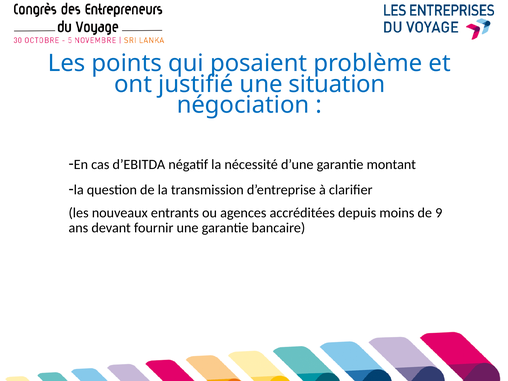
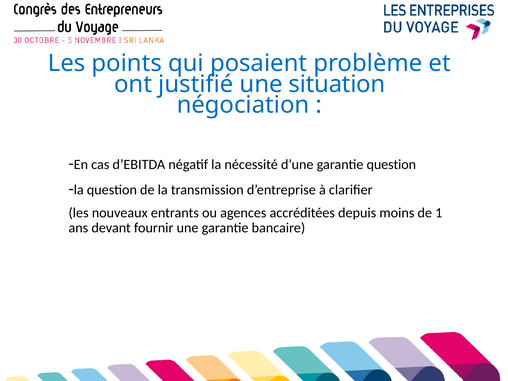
garantie montant: montant -> question
9: 9 -> 1
